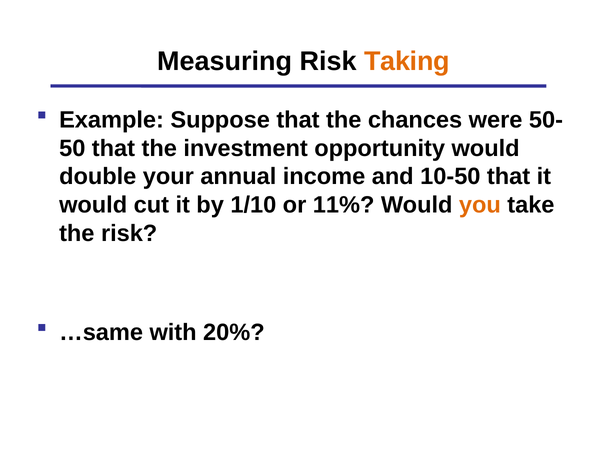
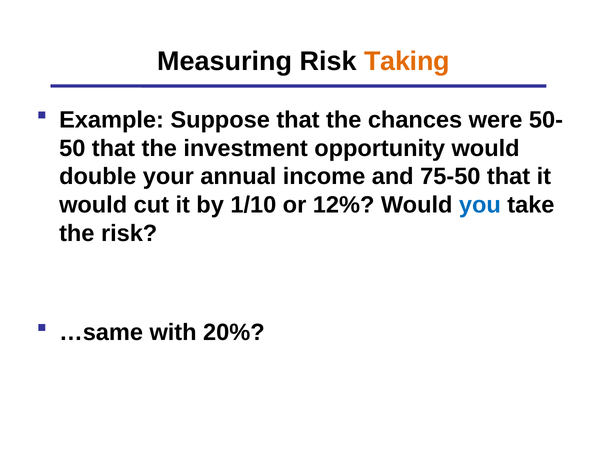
10-50: 10-50 -> 75-50
11%: 11% -> 12%
you colour: orange -> blue
